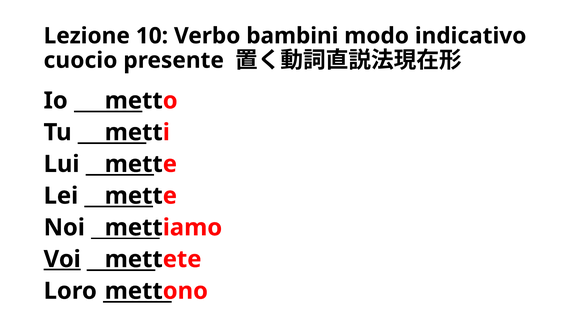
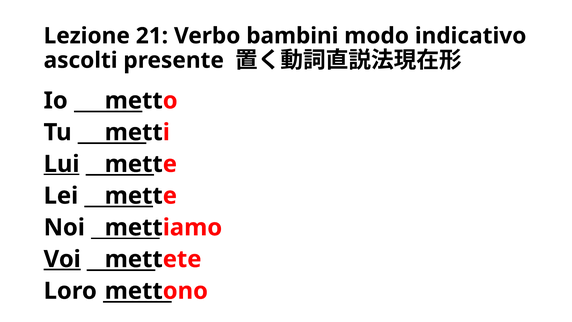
10: 10 -> 21
cuocio: cuocio -> ascolti
Lui underline: none -> present
